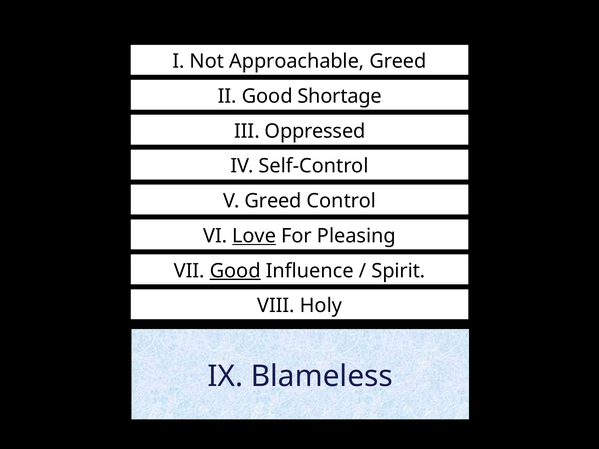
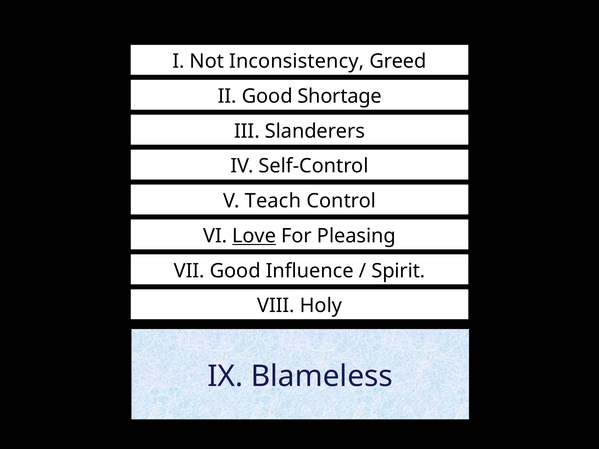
Approachable: Approachable -> Inconsistency
Oppressed: Oppressed -> Slanderers
V Greed: Greed -> Teach
Good at (235, 271) underline: present -> none
